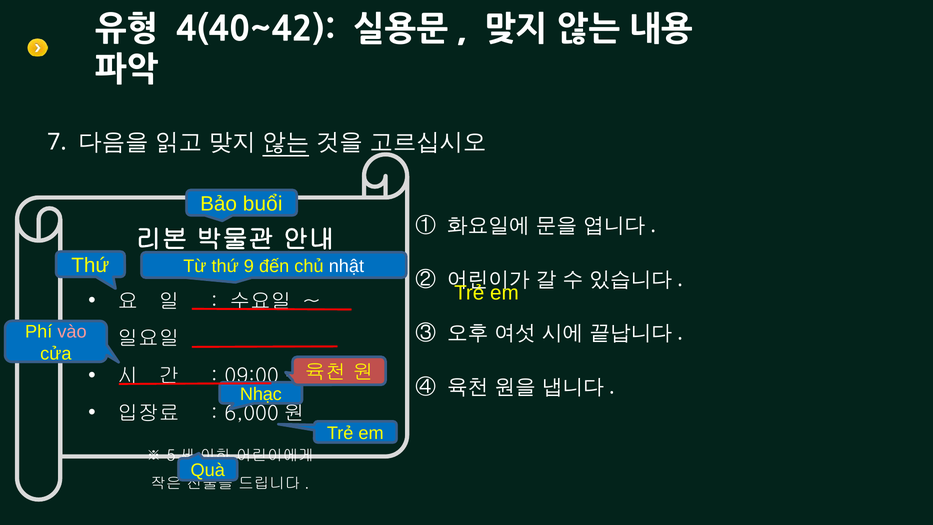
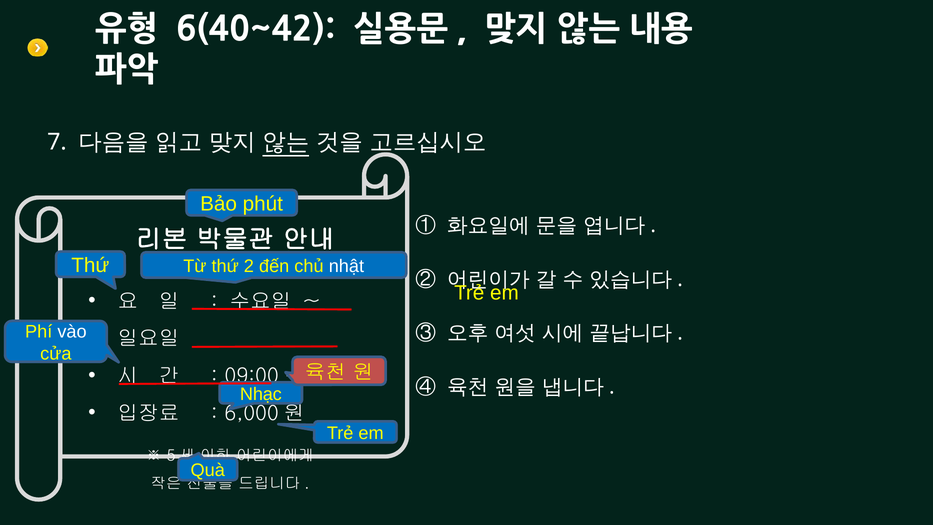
4(40~42: 4(40~42 -> 6(40~42
buổi: buổi -> phút
9: 9 -> 2
vào colour: pink -> white
